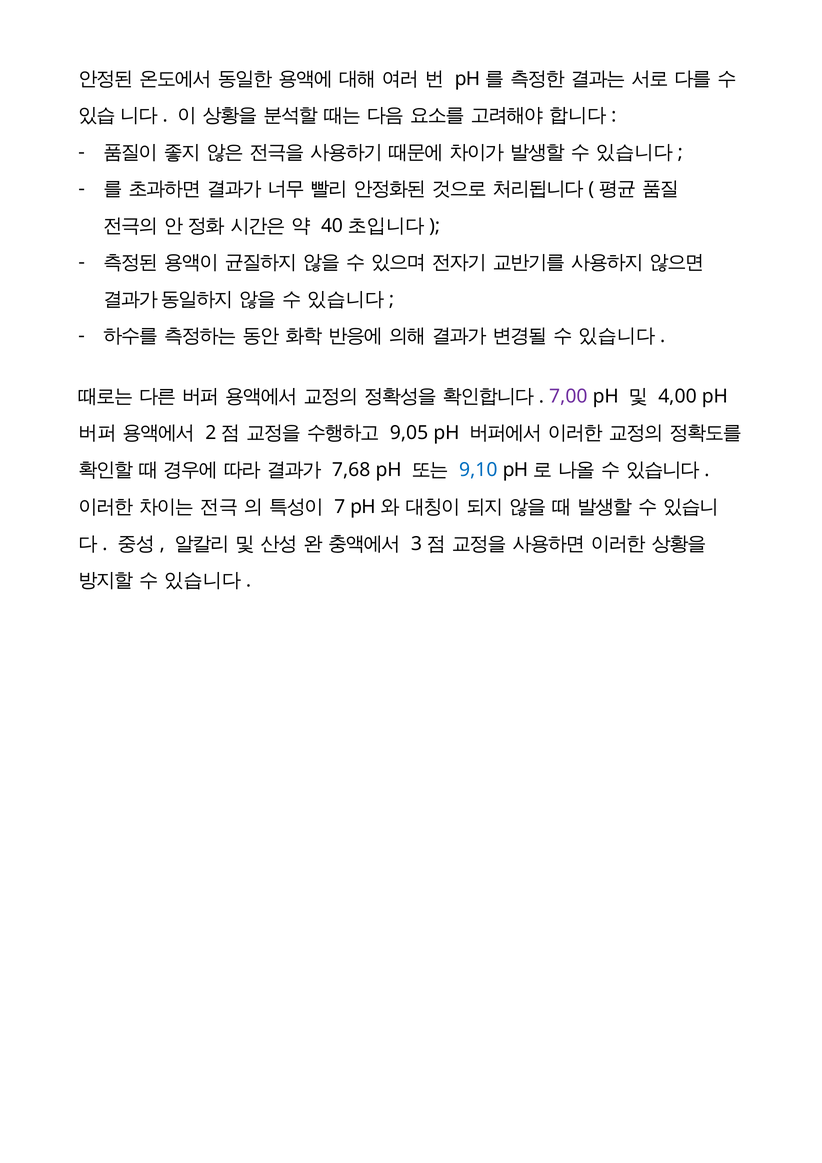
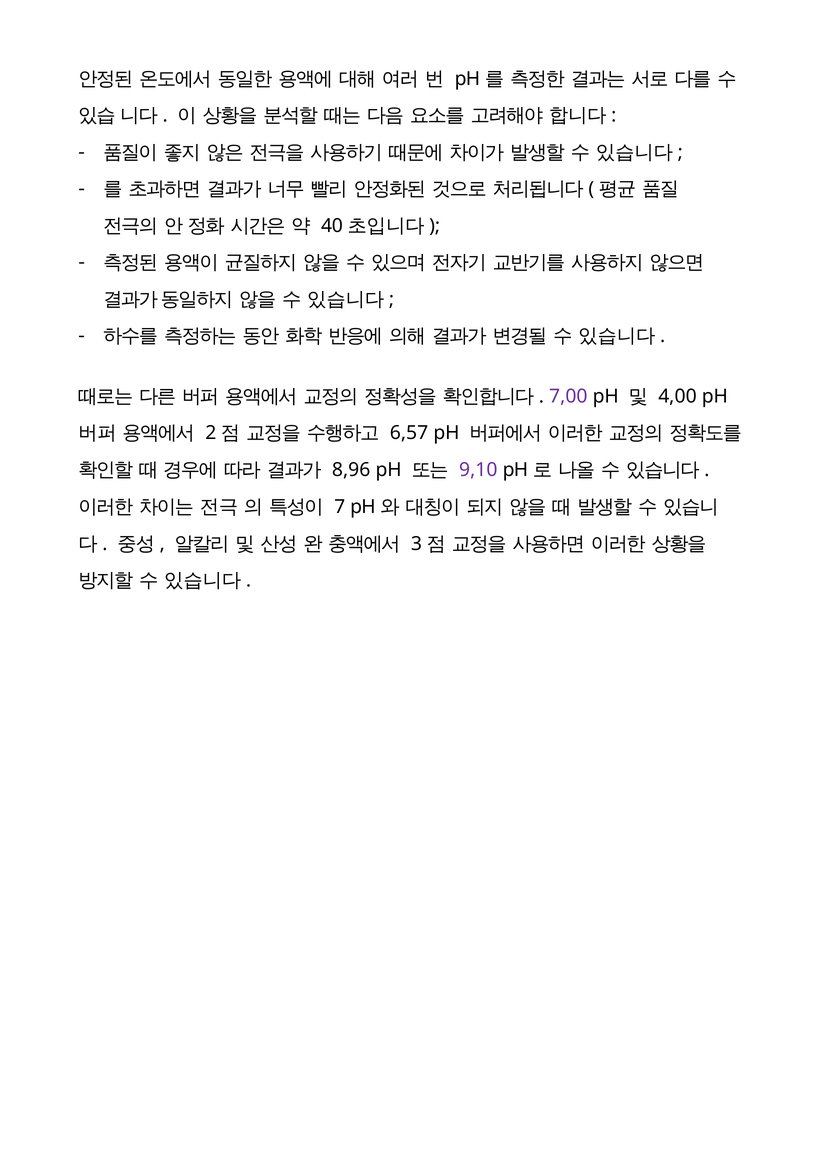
9,05: 9,05 -> 6,57
7,68: 7,68 -> 8,96
9,10 colour: blue -> purple
